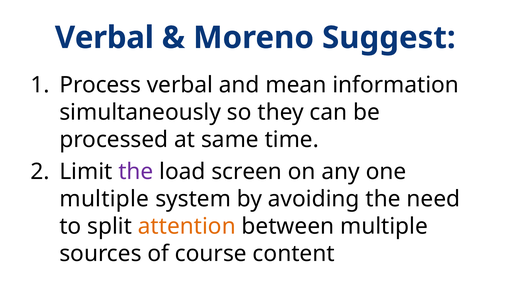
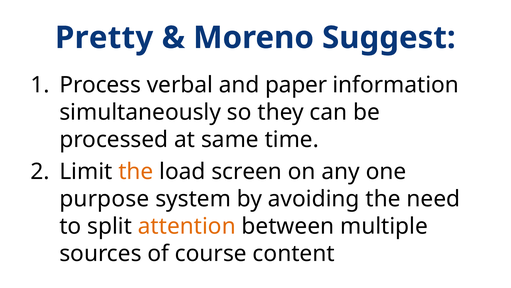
Verbal at (104, 38): Verbal -> Pretty
mean: mean -> paper
the at (136, 171) colour: purple -> orange
multiple at (104, 199): multiple -> purpose
